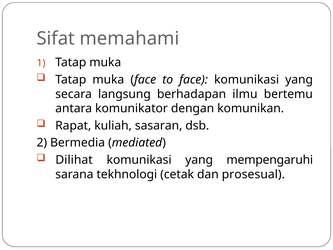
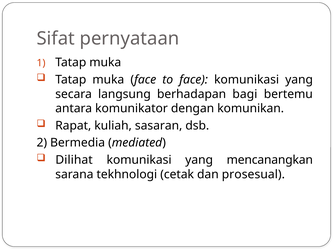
memahami: memahami -> pernyataan
ilmu: ilmu -> bagi
mempengaruhi: mempengaruhi -> mencanangkan
